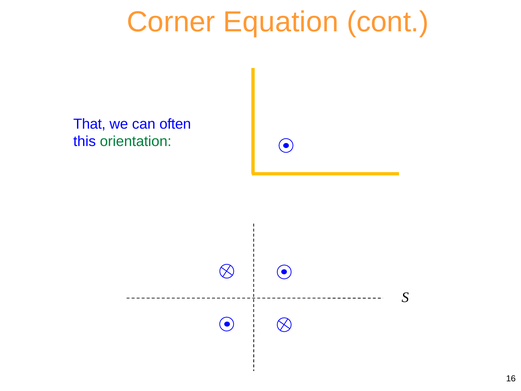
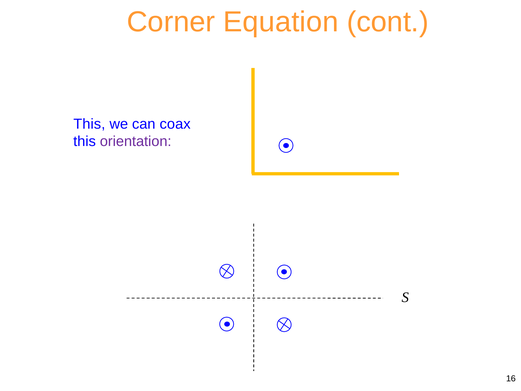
That at (89, 124): That -> This
often: often -> coax
orientation colour: green -> purple
